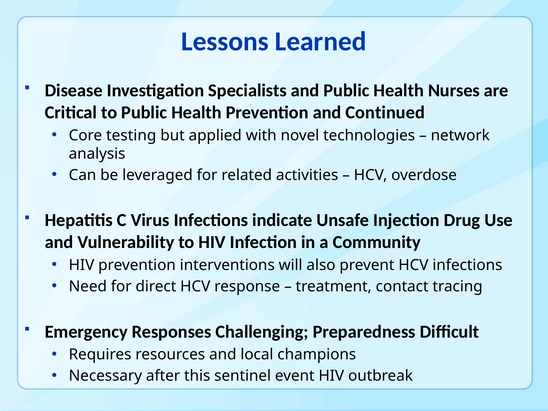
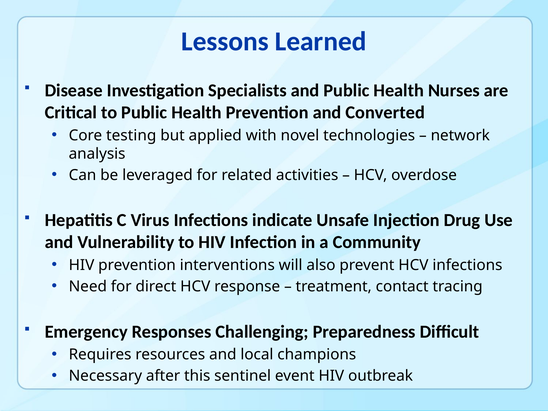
Continued: Continued -> Converted
